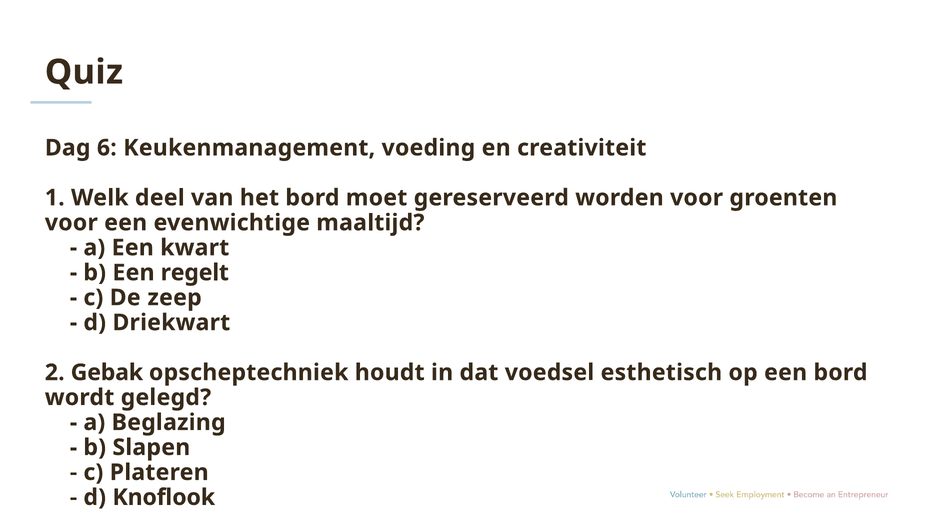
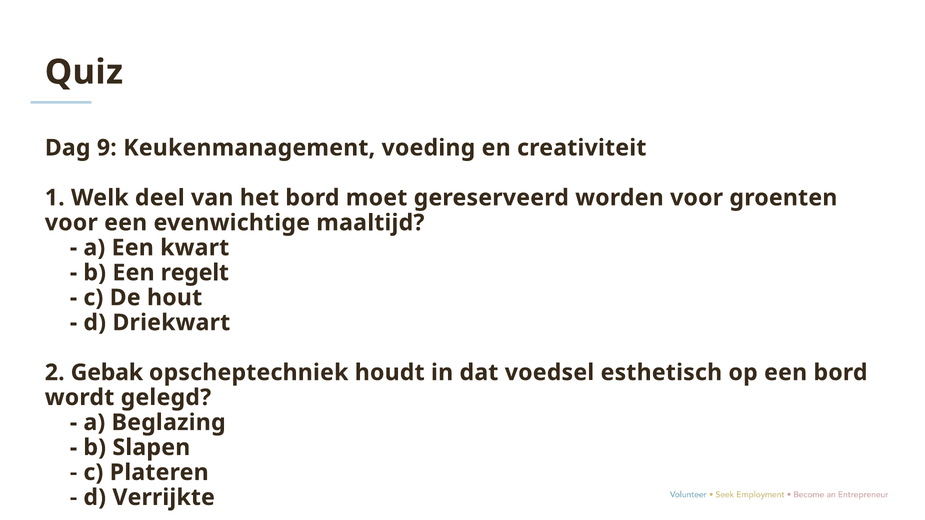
6: 6 -> 9
zeep: zeep -> hout
Knoflook: Knoflook -> Verrijkte
